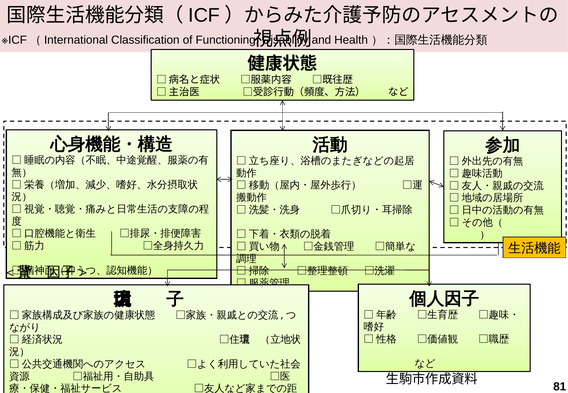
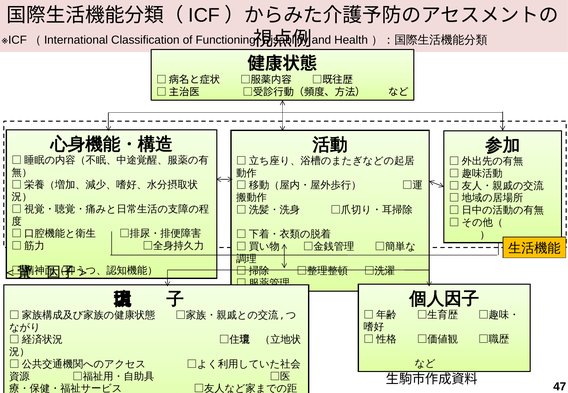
81: 81 -> 47
